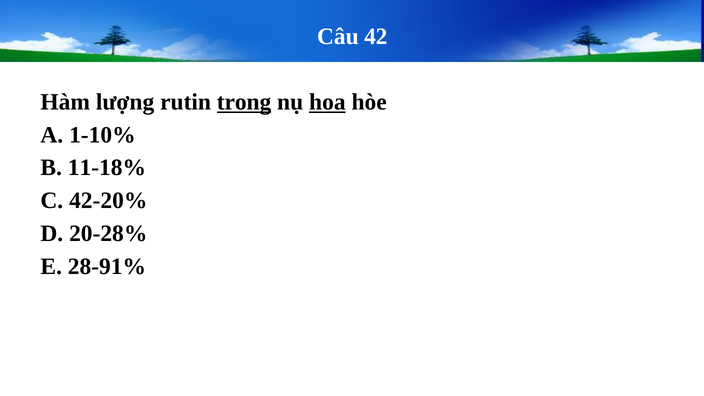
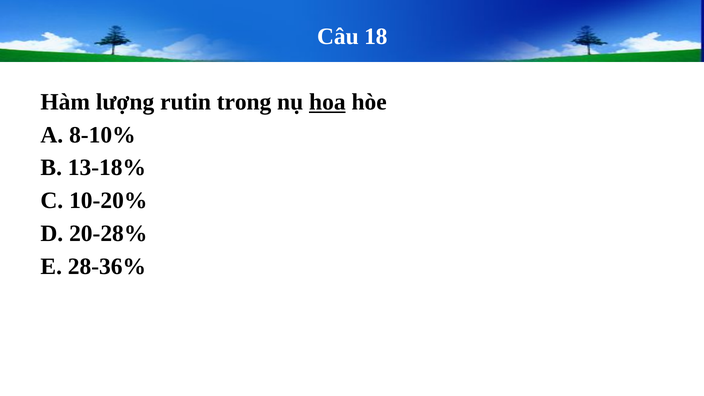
42: 42 -> 18
trong underline: present -> none
1-10%: 1-10% -> 8-10%
11-18%: 11-18% -> 13-18%
42-20%: 42-20% -> 10-20%
28-91%: 28-91% -> 28-36%
